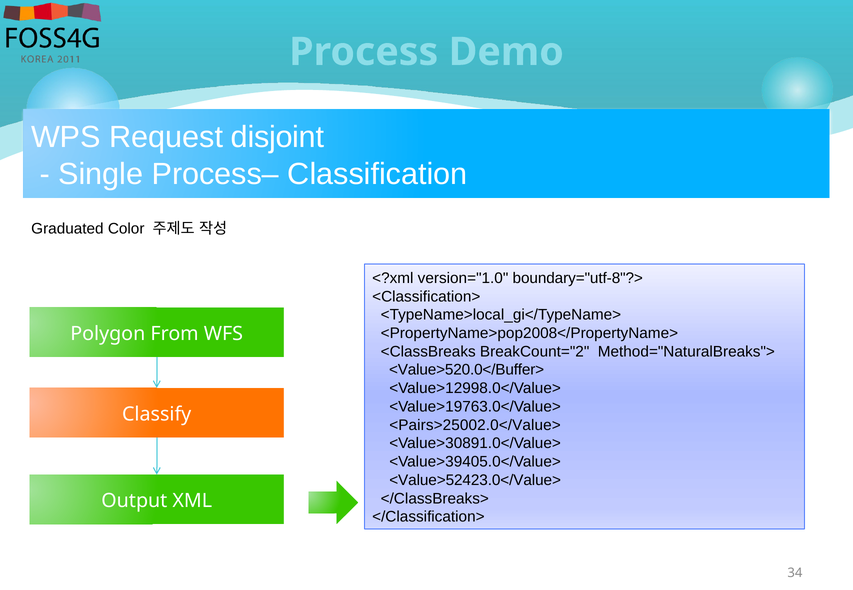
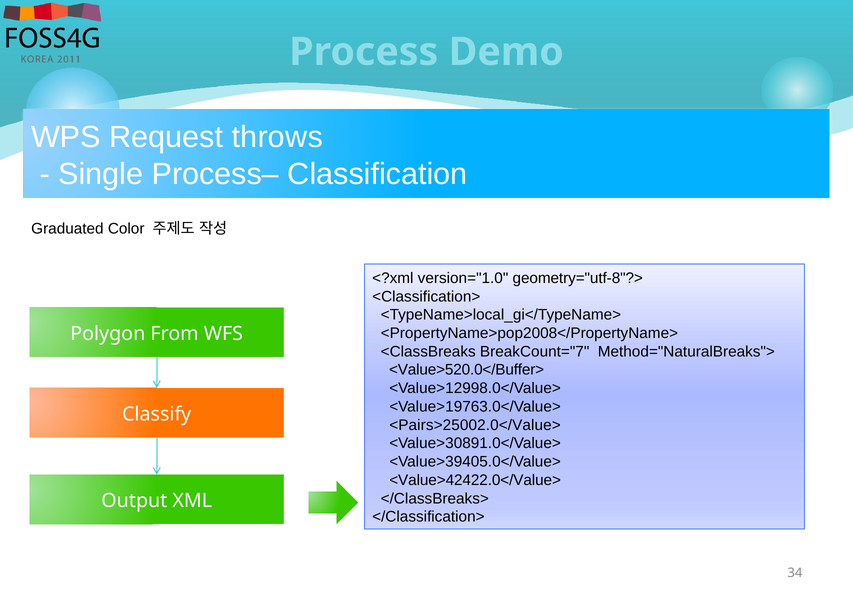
disjoint: disjoint -> throws
boundary="utf-8"?>: boundary="utf-8"?> -> geometry="utf-8"?>
BreakCount="2: BreakCount="2 -> BreakCount="7
<Value>52423.0</Value>: <Value>52423.0</Value> -> <Value>42422.0</Value>
